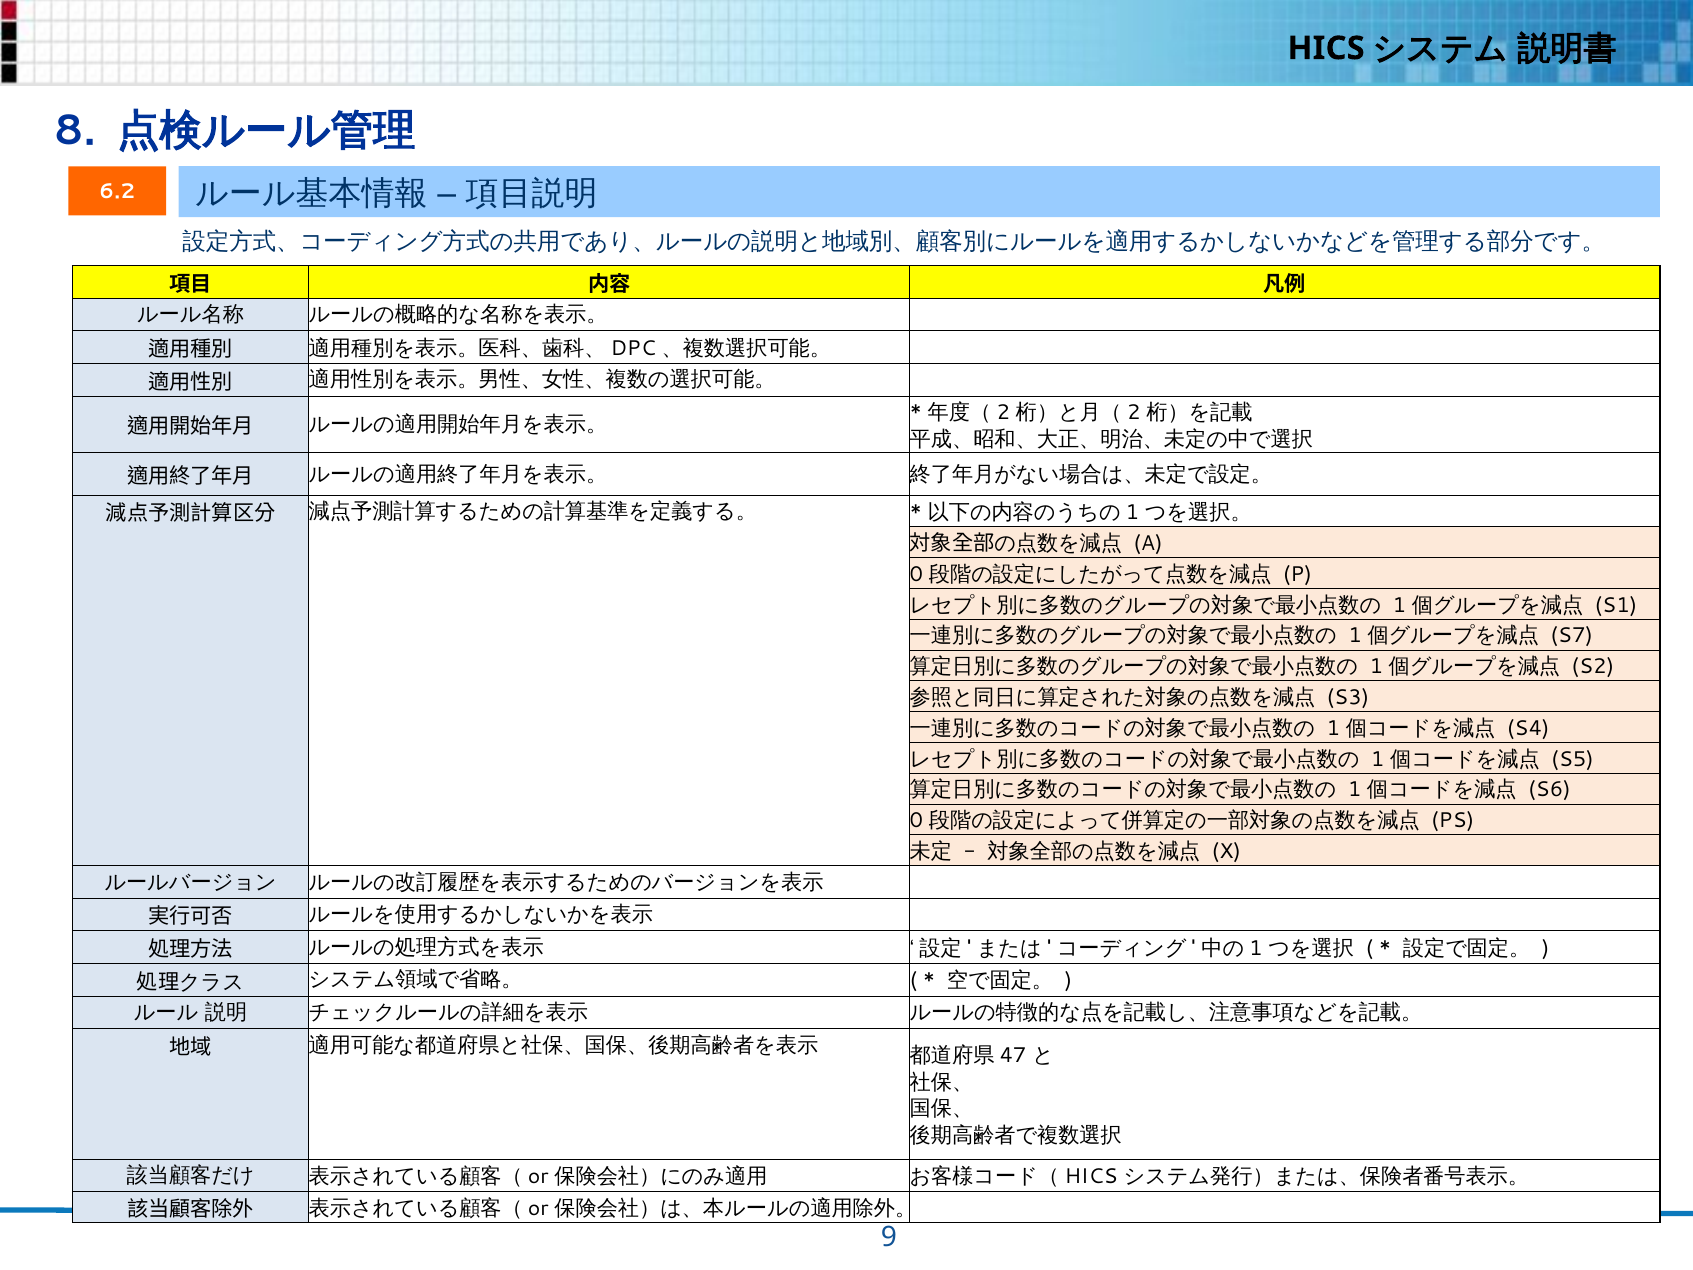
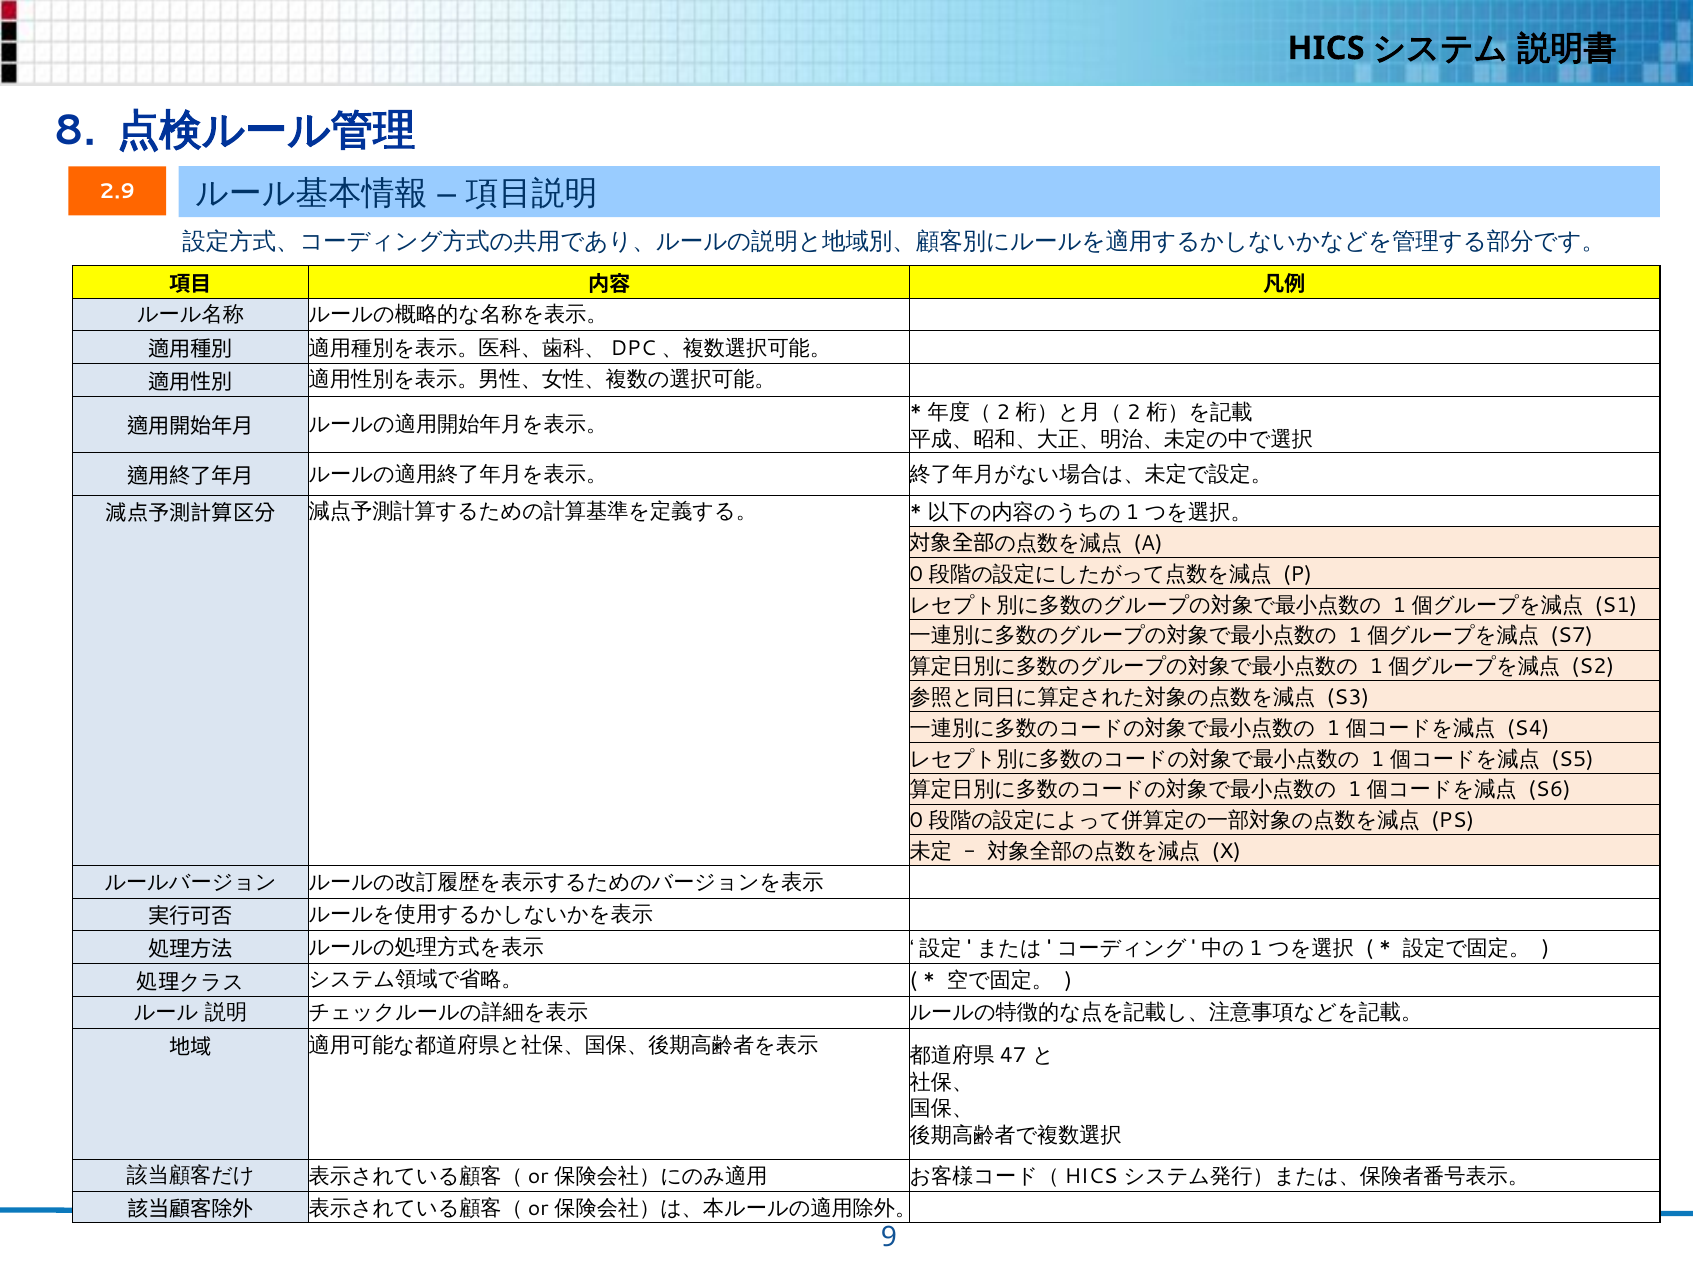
6.2: 6.2 -> 2.9
